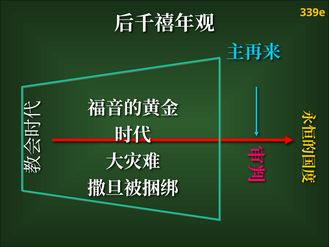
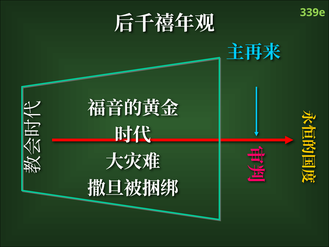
339e colour: yellow -> light green
